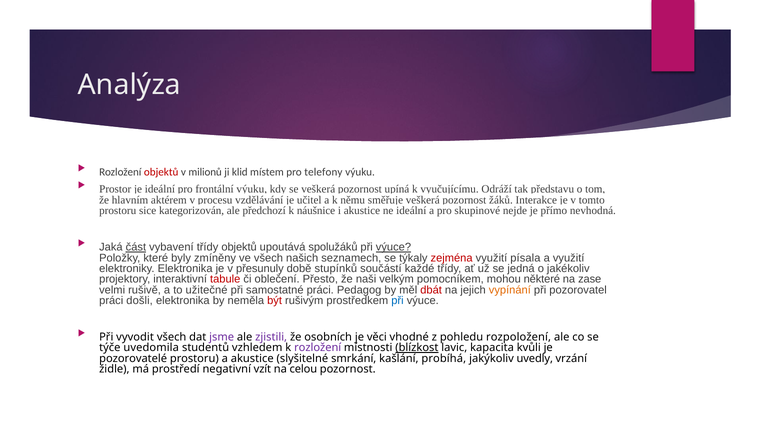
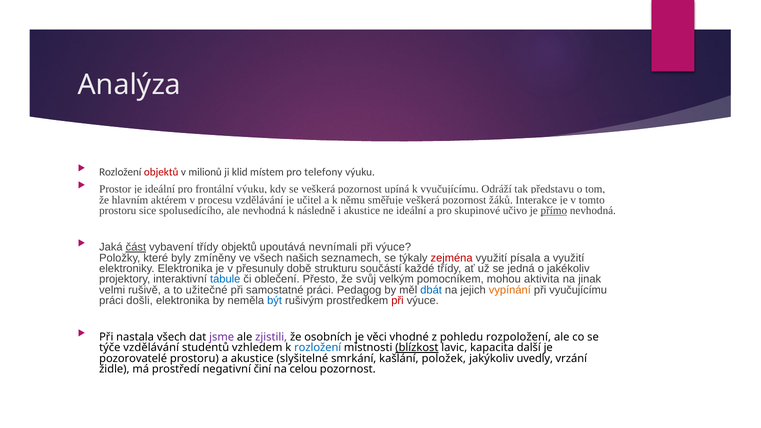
kategorizován: kategorizován -> spolusedícího
ale předchozí: předchozí -> nevhodná
náušnice: náušnice -> následně
nejde: nejde -> učivo
přímo underline: none -> present
spolužáků: spolužáků -> nevnímali
výuce at (393, 247) underline: present -> none
stupínků: stupínků -> strukturu
tabule colour: red -> blue
naši: naši -> svůj
některé: některé -> aktivita
zase: zase -> jinak
dbát colour: red -> blue
při pozorovatel: pozorovatel -> vyučujícímu
být colour: red -> blue
při at (397, 301) colour: blue -> red
vyvodit: vyvodit -> nastala
týče uvedomila: uvedomila -> vzdělávání
rozložení at (318, 348) colour: purple -> blue
kvůli: kvůli -> další
probíhá: probíhá -> položek
vzít: vzít -> činí
